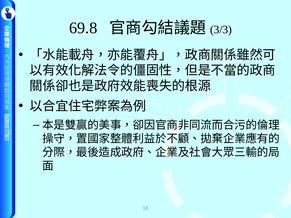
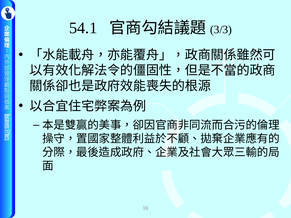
69.8: 69.8 -> 54.1
